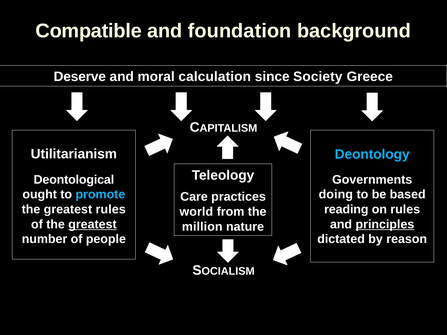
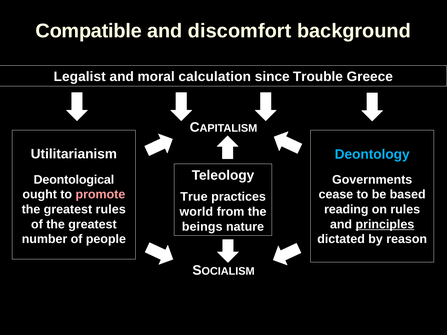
foundation: foundation -> discomfort
Deserve: Deserve -> Legalist
Society: Society -> Trouble
promote colour: light blue -> pink
doing: doing -> cease
Care: Care -> True
greatest at (92, 224) underline: present -> none
million: million -> beings
